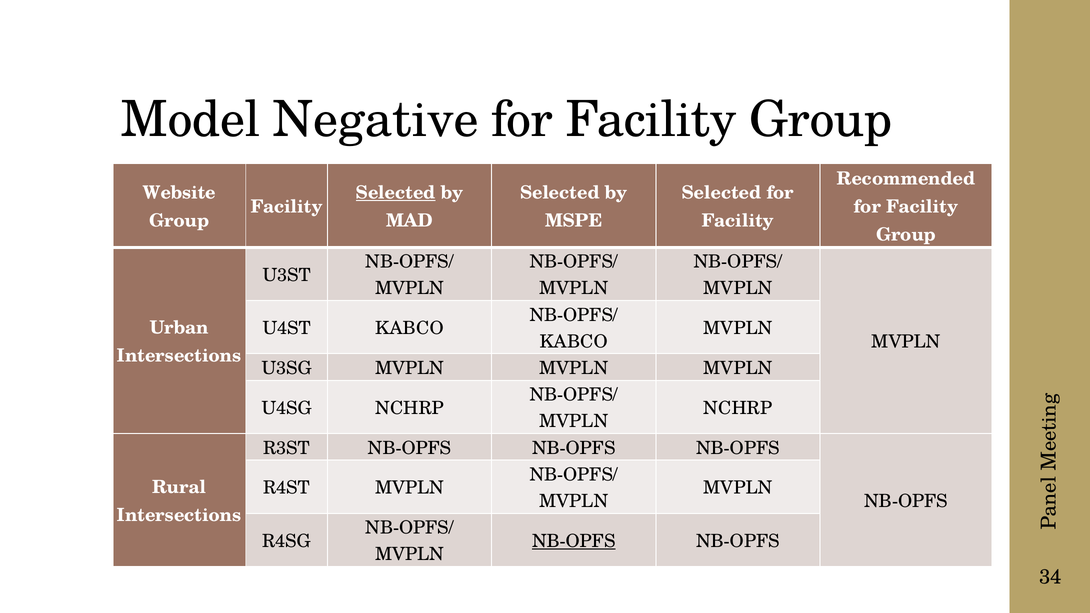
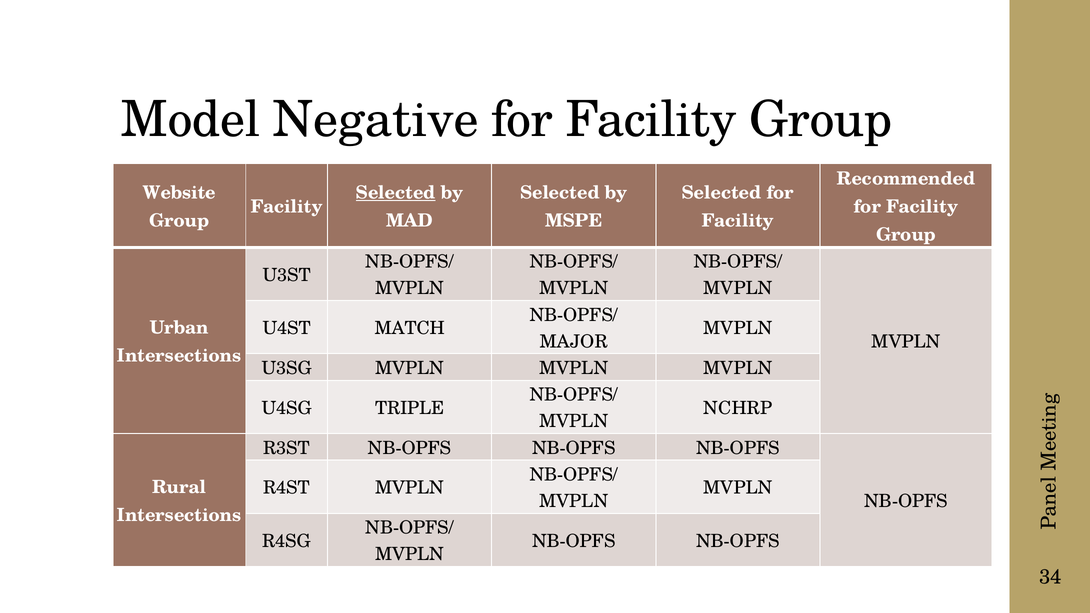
U4ST KABCO: KABCO -> MATCH
KABCO at (574, 342): KABCO -> MAJOR
U4SG NCHRP: NCHRP -> TRIPLE
NB-OPFS at (574, 541) underline: present -> none
